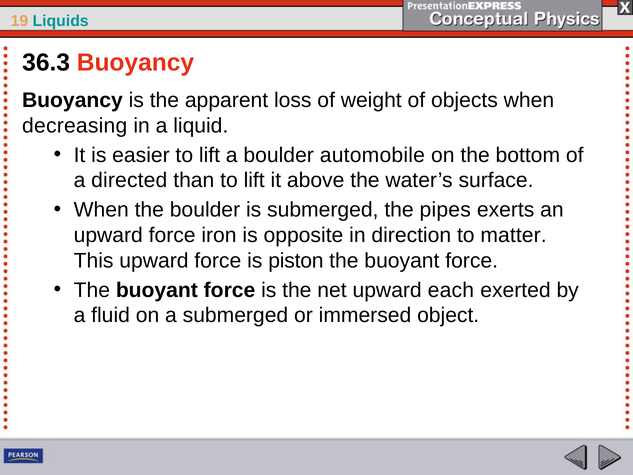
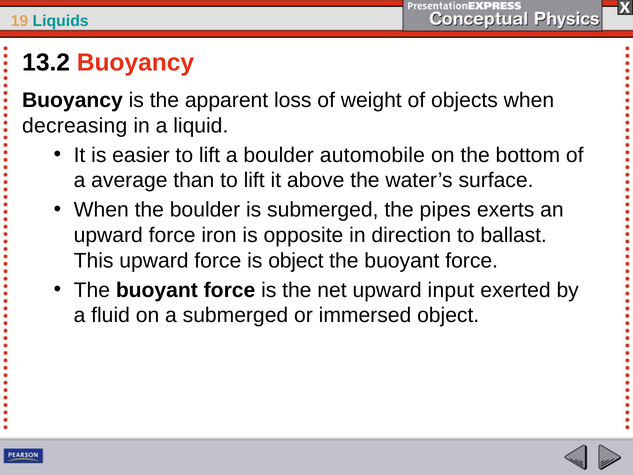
36.3: 36.3 -> 13.2
directed: directed -> average
matter: matter -> ballast
is piston: piston -> object
each: each -> input
